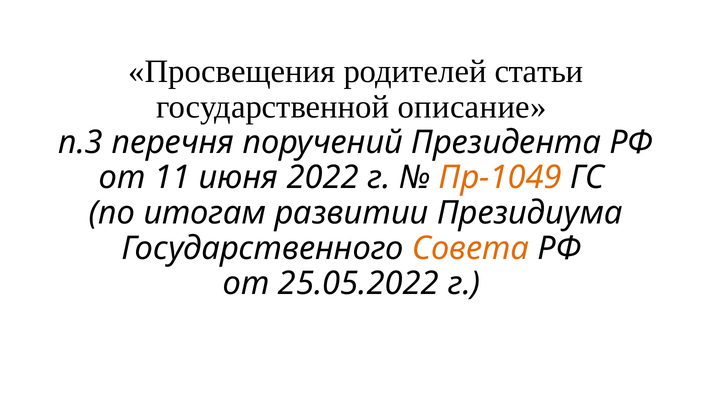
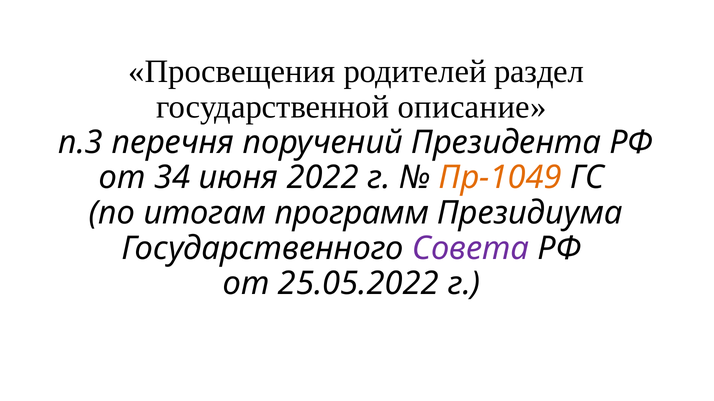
статьи: статьи -> раздел
11: 11 -> 34
развитии: развитии -> программ
Совета colour: orange -> purple
